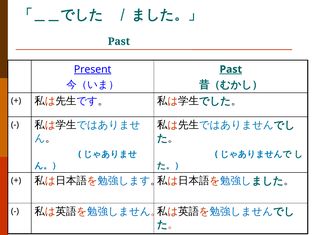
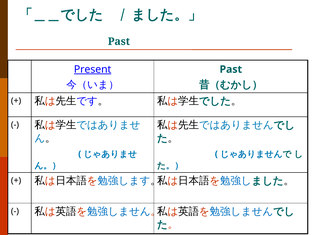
Past at (231, 69) underline: present -> none
